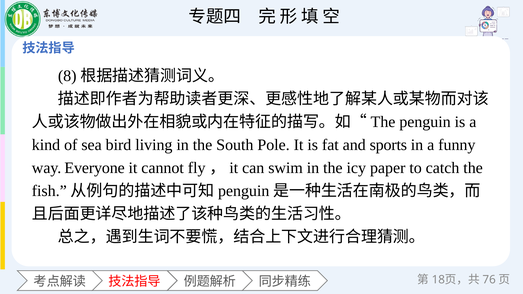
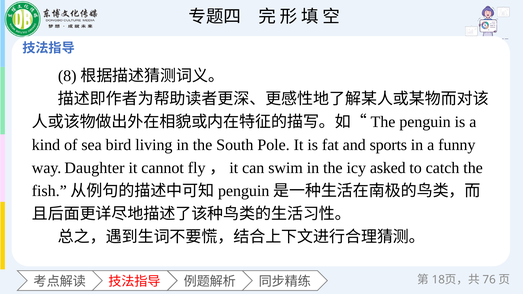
Everyone: Everyone -> Daughter
paper: paper -> asked
